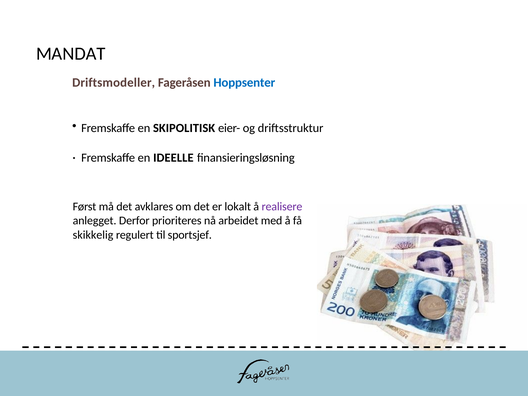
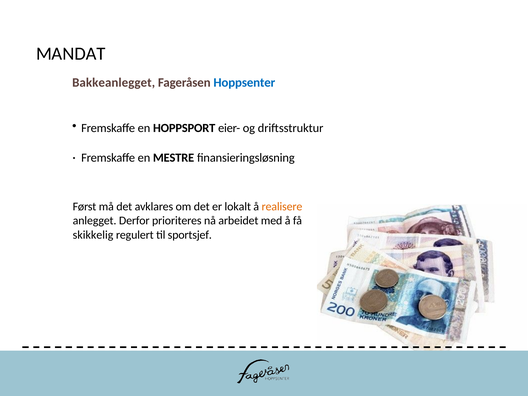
Driftsmodeller: Driftsmodeller -> Bakkeanlegget
SKIPOLITISK: SKIPOLITISK -> HOPPSPORT
IDEELLE: IDEELLE -> MESTRE
realisere colour: purple -> orange
